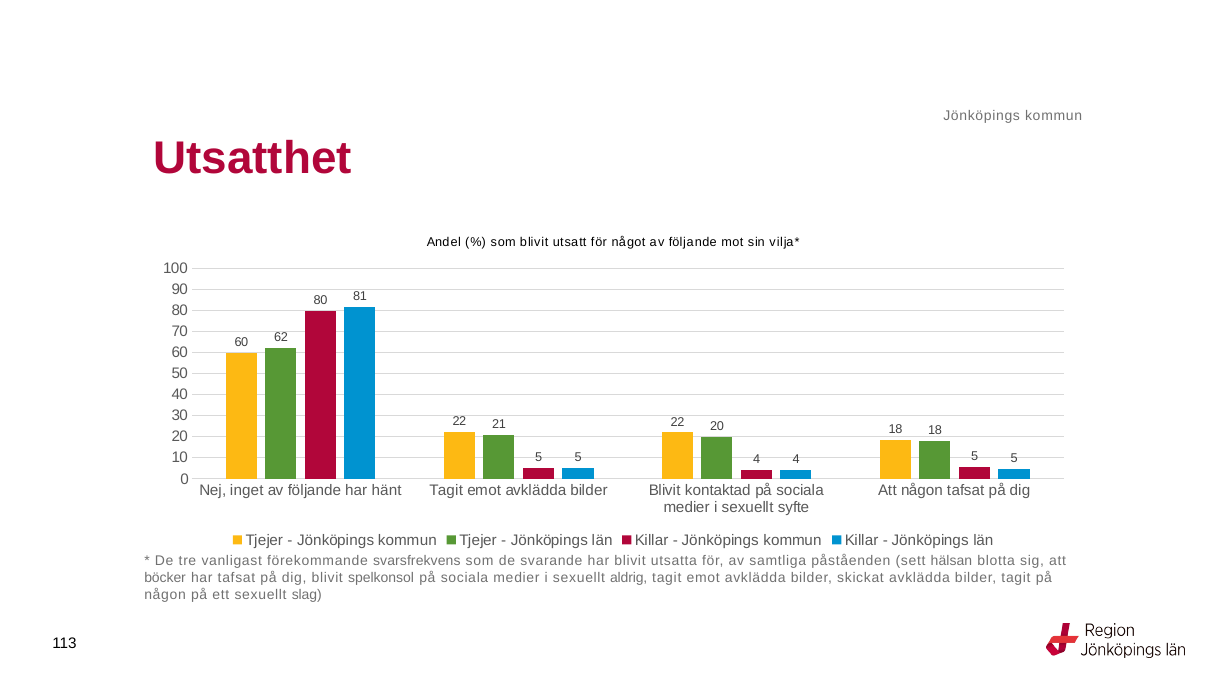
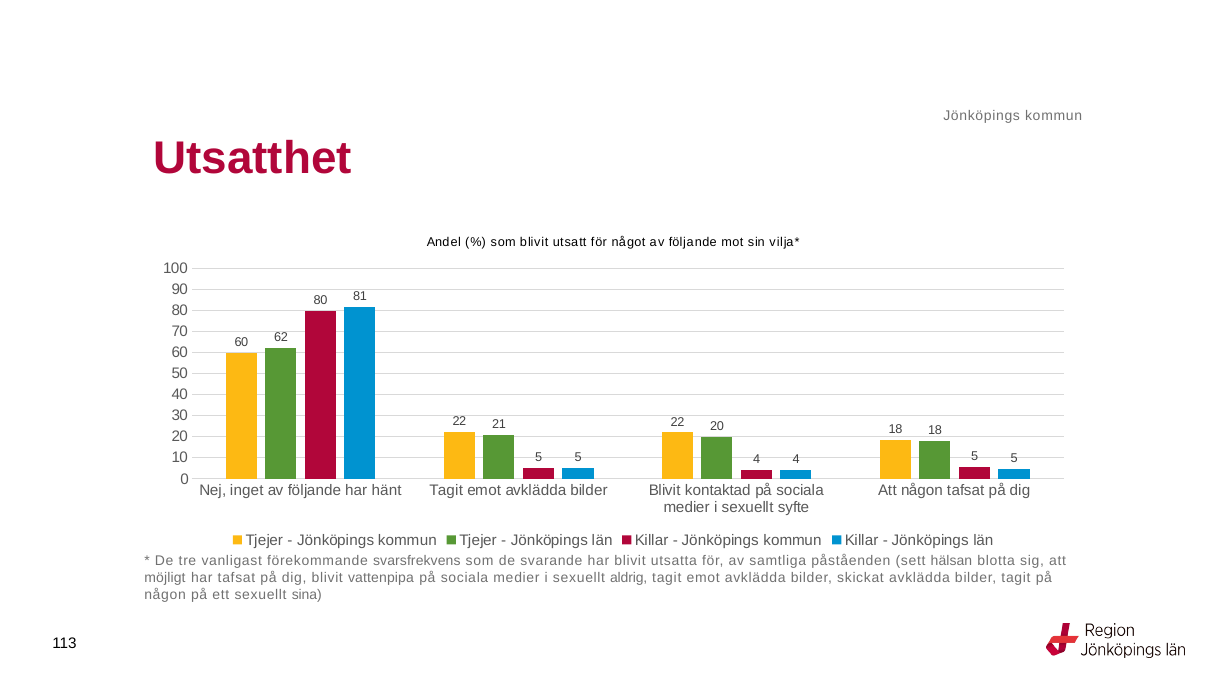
böcker: böcker -> möjligt
spelkonsol: spelkonsol -> vattenpipa
slag: slag -> sina
